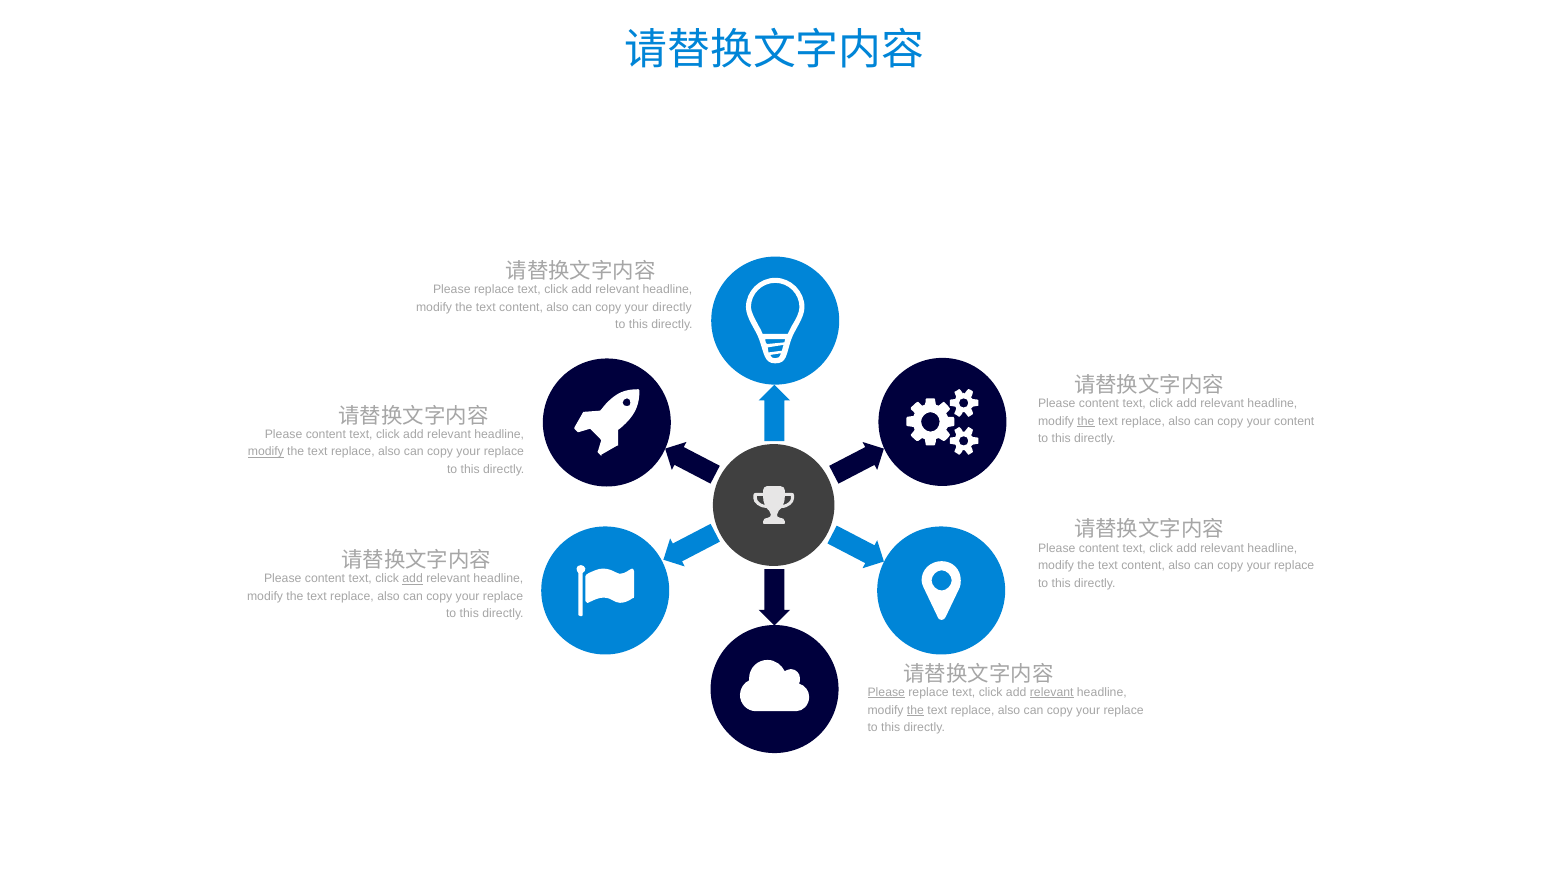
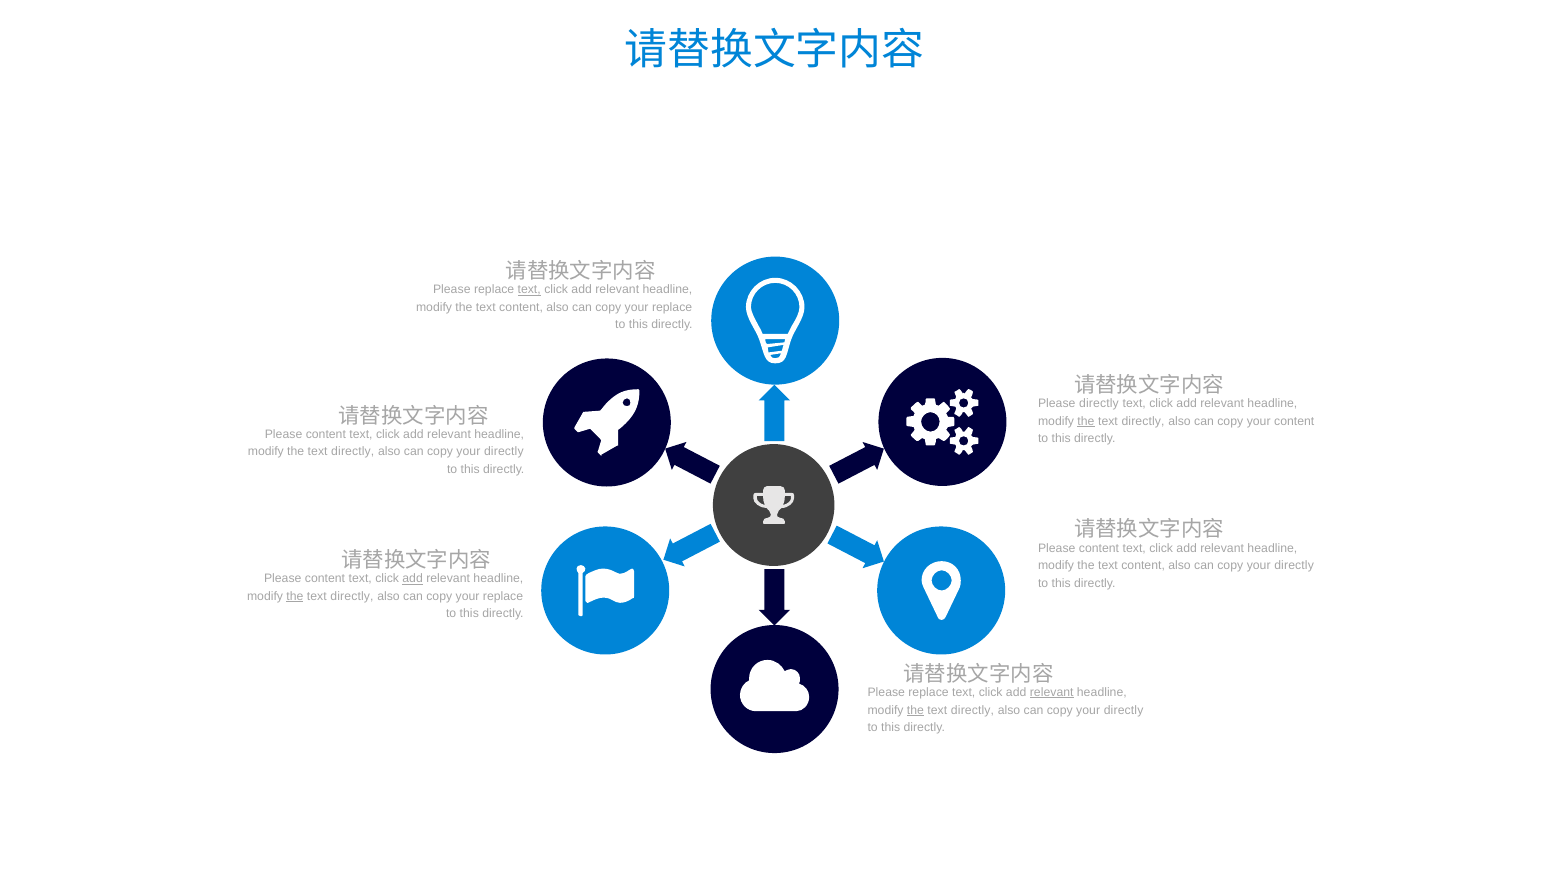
text at (529, 290) underline: none -> present
directly at (672, 307): directly -> replace
content at (1099, 404): content -> directly
replace at (1143, 421): replace -> directly
modify at (266, 452) underline: present -> none
replace at (353, 452): replace -> directly
replace at (504, 452): replace -> directly
replace at (1294, 566): replace -> directly
the at (295, 597) underline: none -> present
replace at (352, 597): replace -> directly
Please at (886, 693) underline: present -> none
replace at (973, 710): replace -> directly
replace at (1124, 710): replace -> directly
